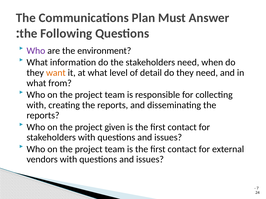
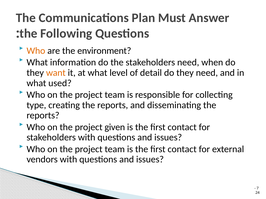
Who at (36, 51) colour: purple -> orange
from: from -> used
with at (36, 105): with -> type
